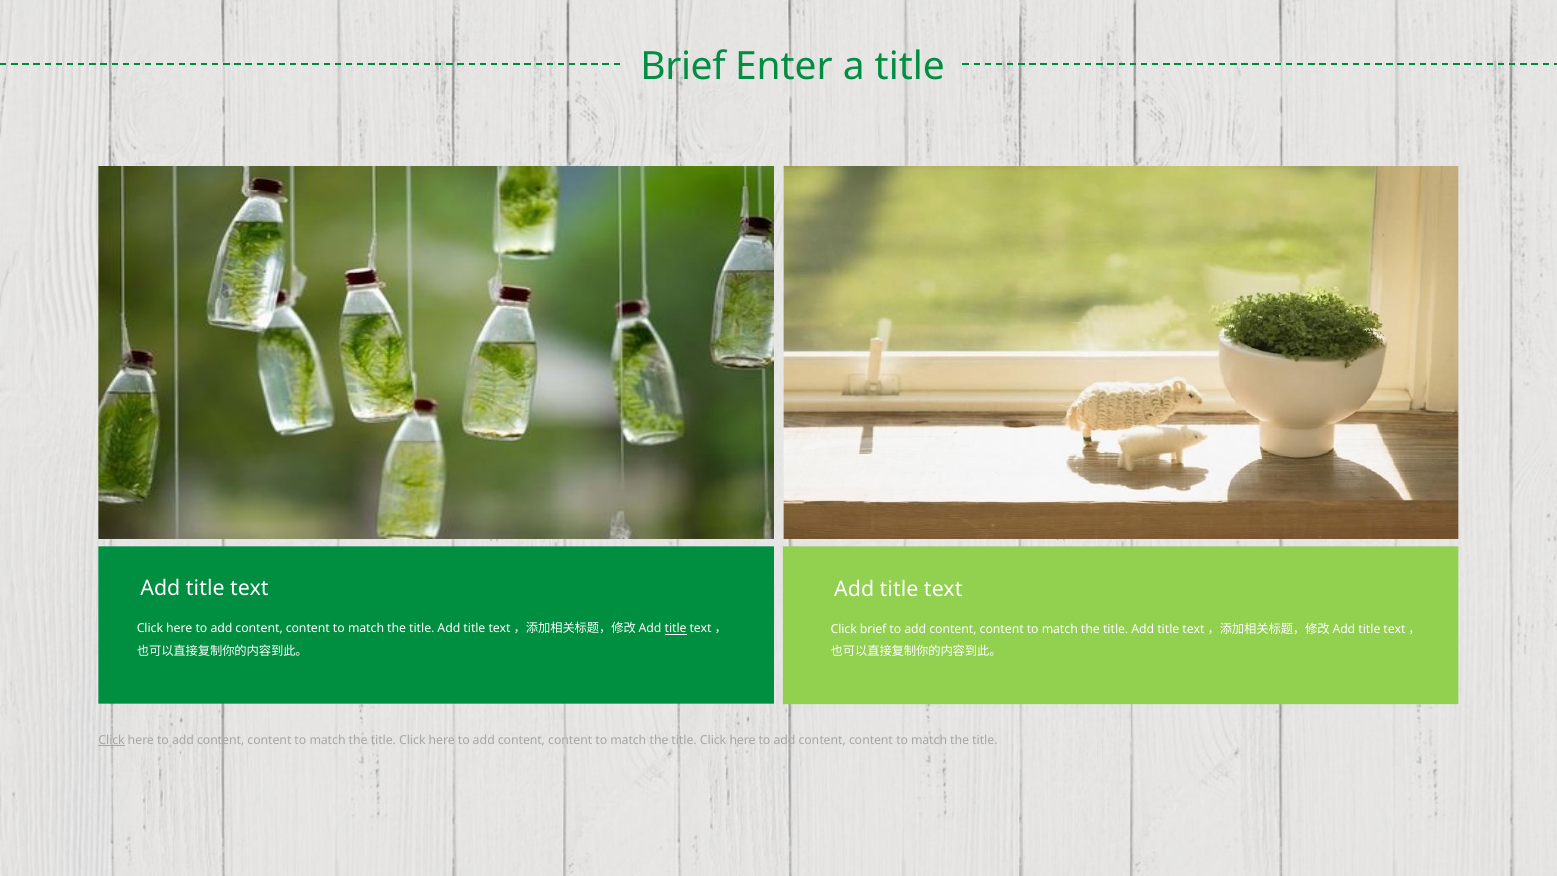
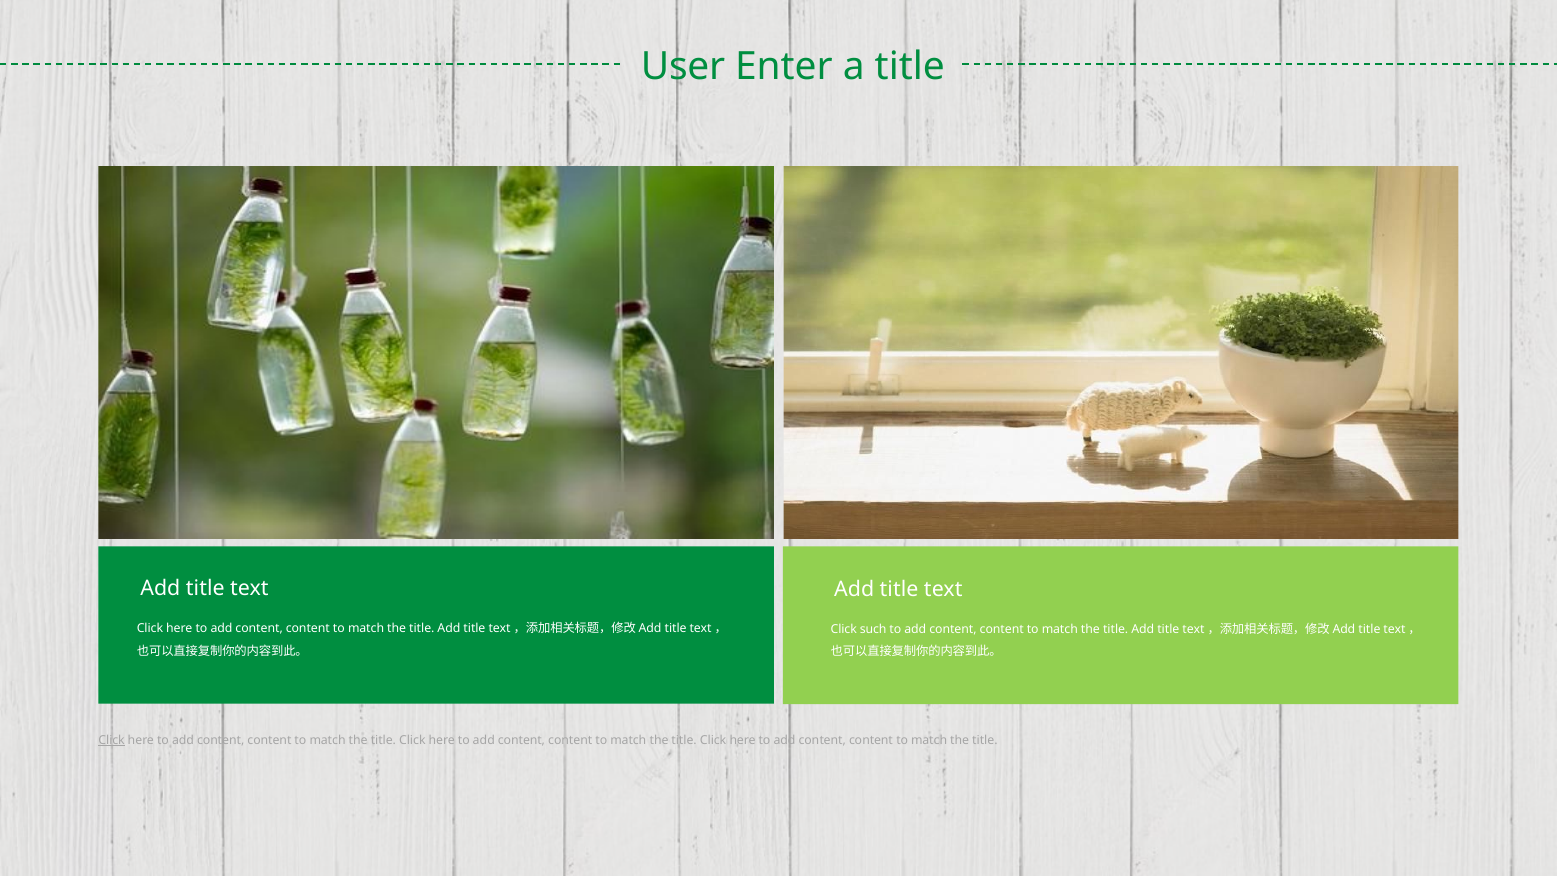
Brief at (683, 66): Brief -> User
title at (676, 629) underline: present -> none
Click brief: brief -> such
